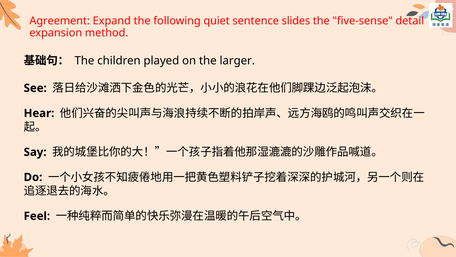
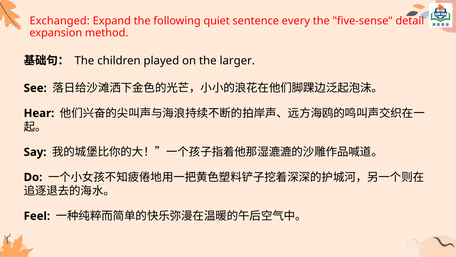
Agreement: Agreement -> Exchanged
slides: slides -> every
